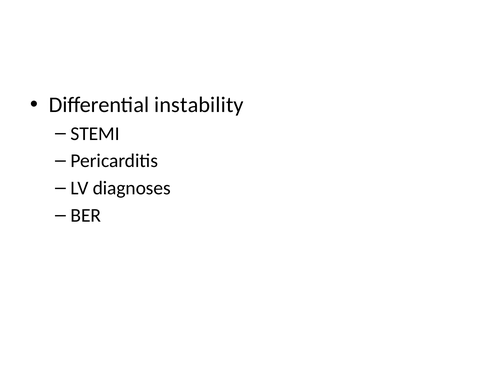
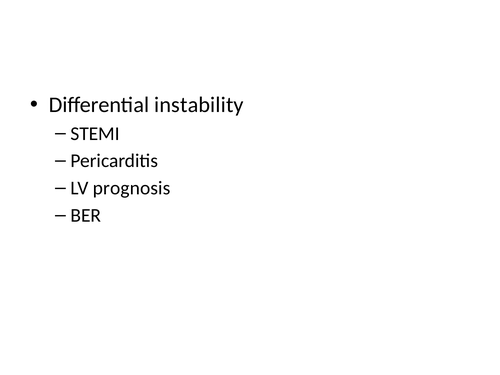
diagnoses: diagnoses -> prognosis
